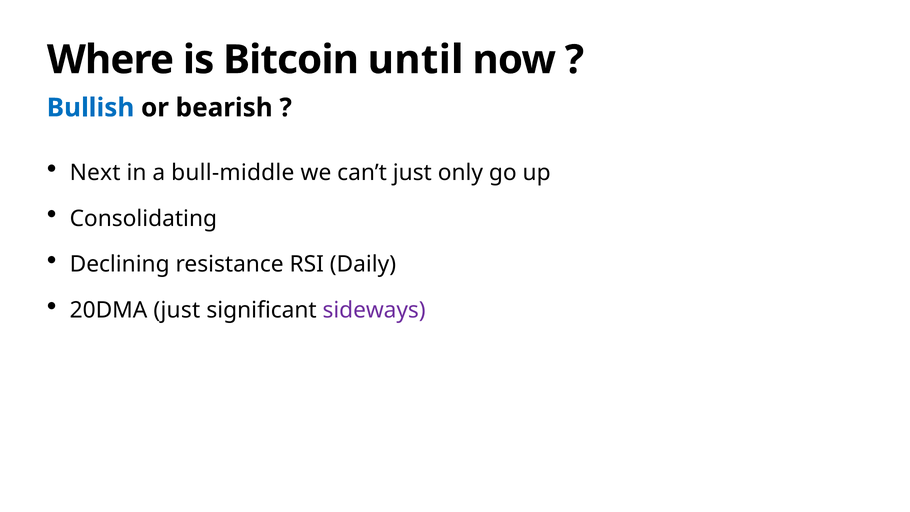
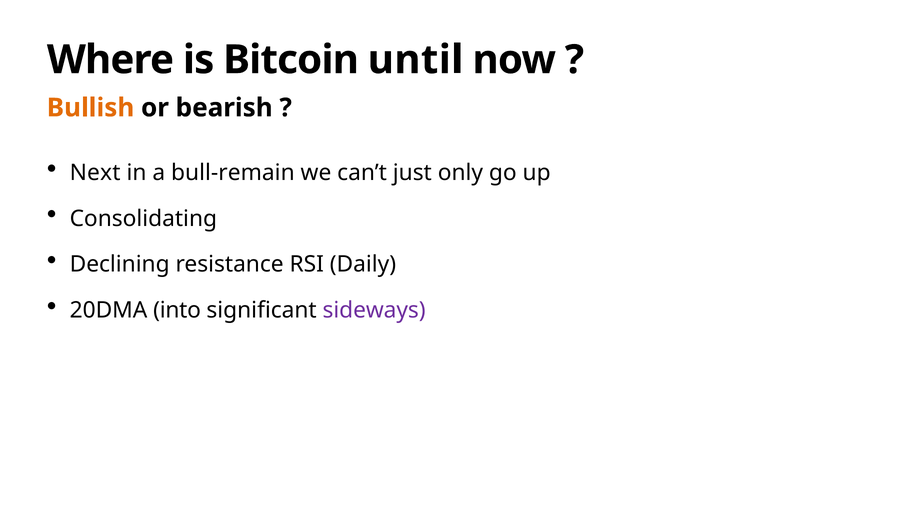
Bullish colour: blue -> orange
bull-middle: bull-middle -> bull-remain
20DMA just: just -> into
